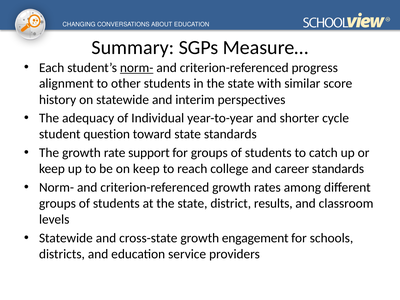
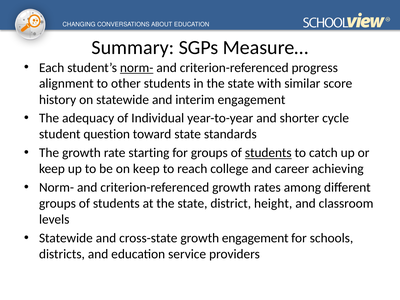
interim perspectives: perspectives -> engagement
support: support -> starting
students at (268, 153) underline: none -> present
career standards: standards -> achieving
results: results -> height
